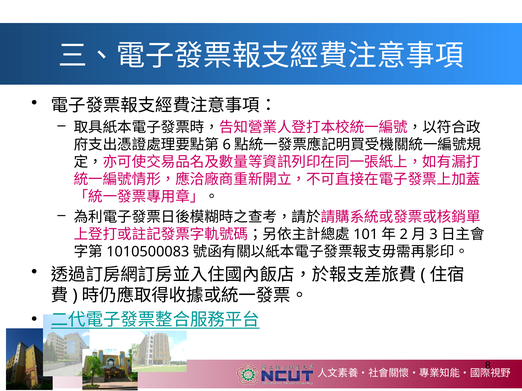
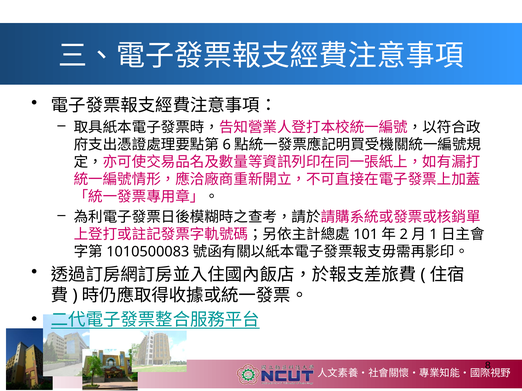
3: 3 -> 1
